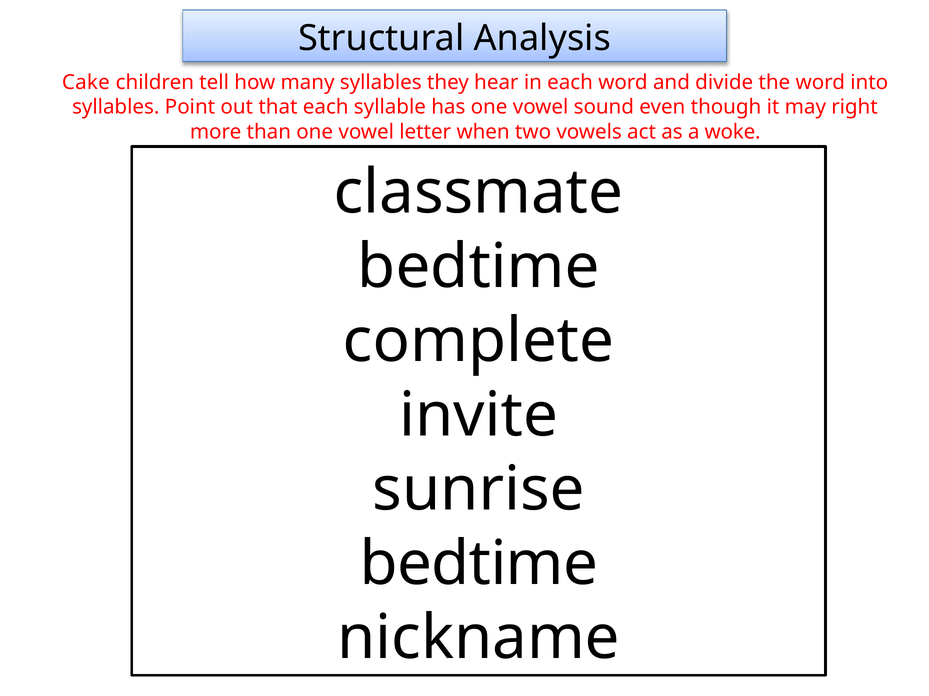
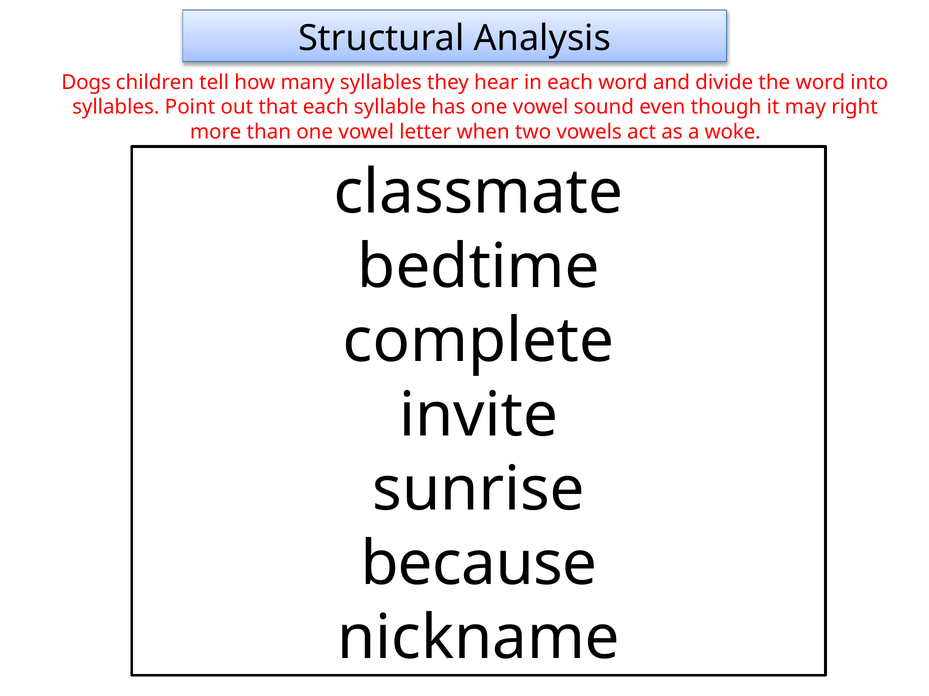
Cake: Cake -> Dogs
bedtime at (479, 564): bedtime -> because
